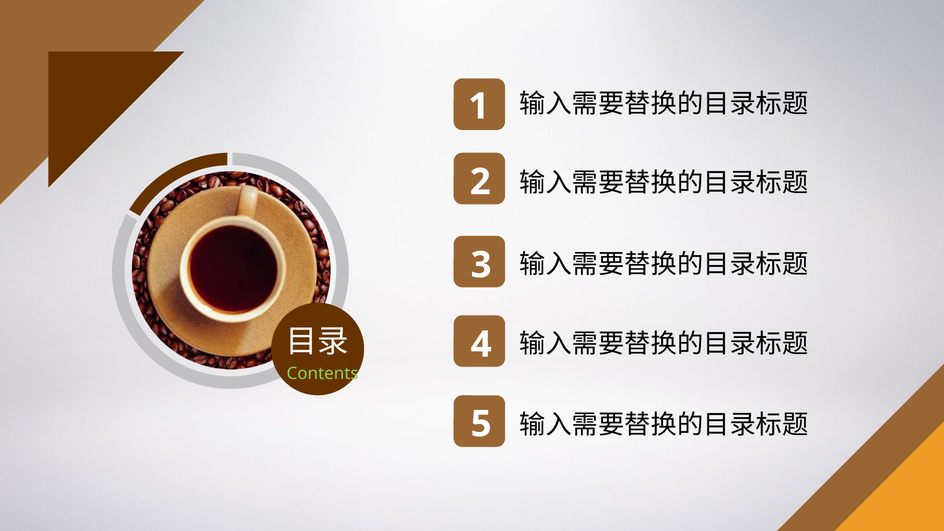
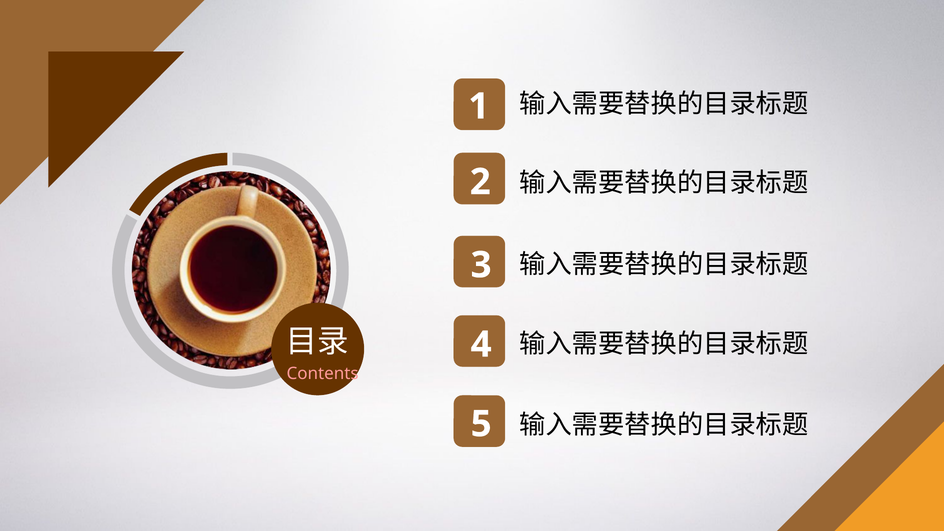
Contents colour: light green -> pink
